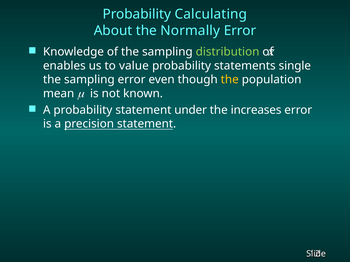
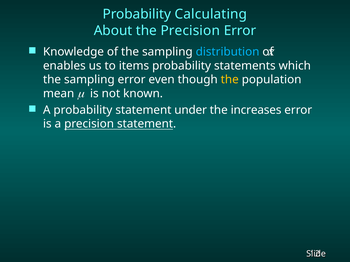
the Normally: Normally -> Precision
distribution colour: light green -> light blue
value: value -> items
single: single -> which
